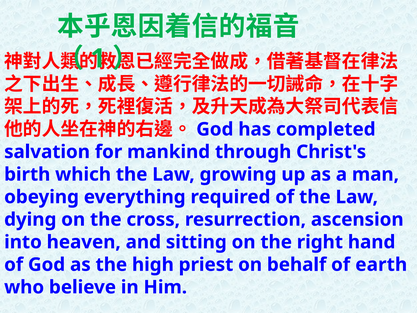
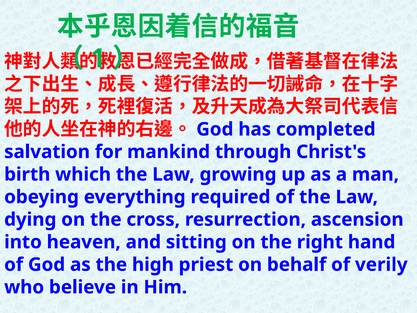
earth: earth -> verily
